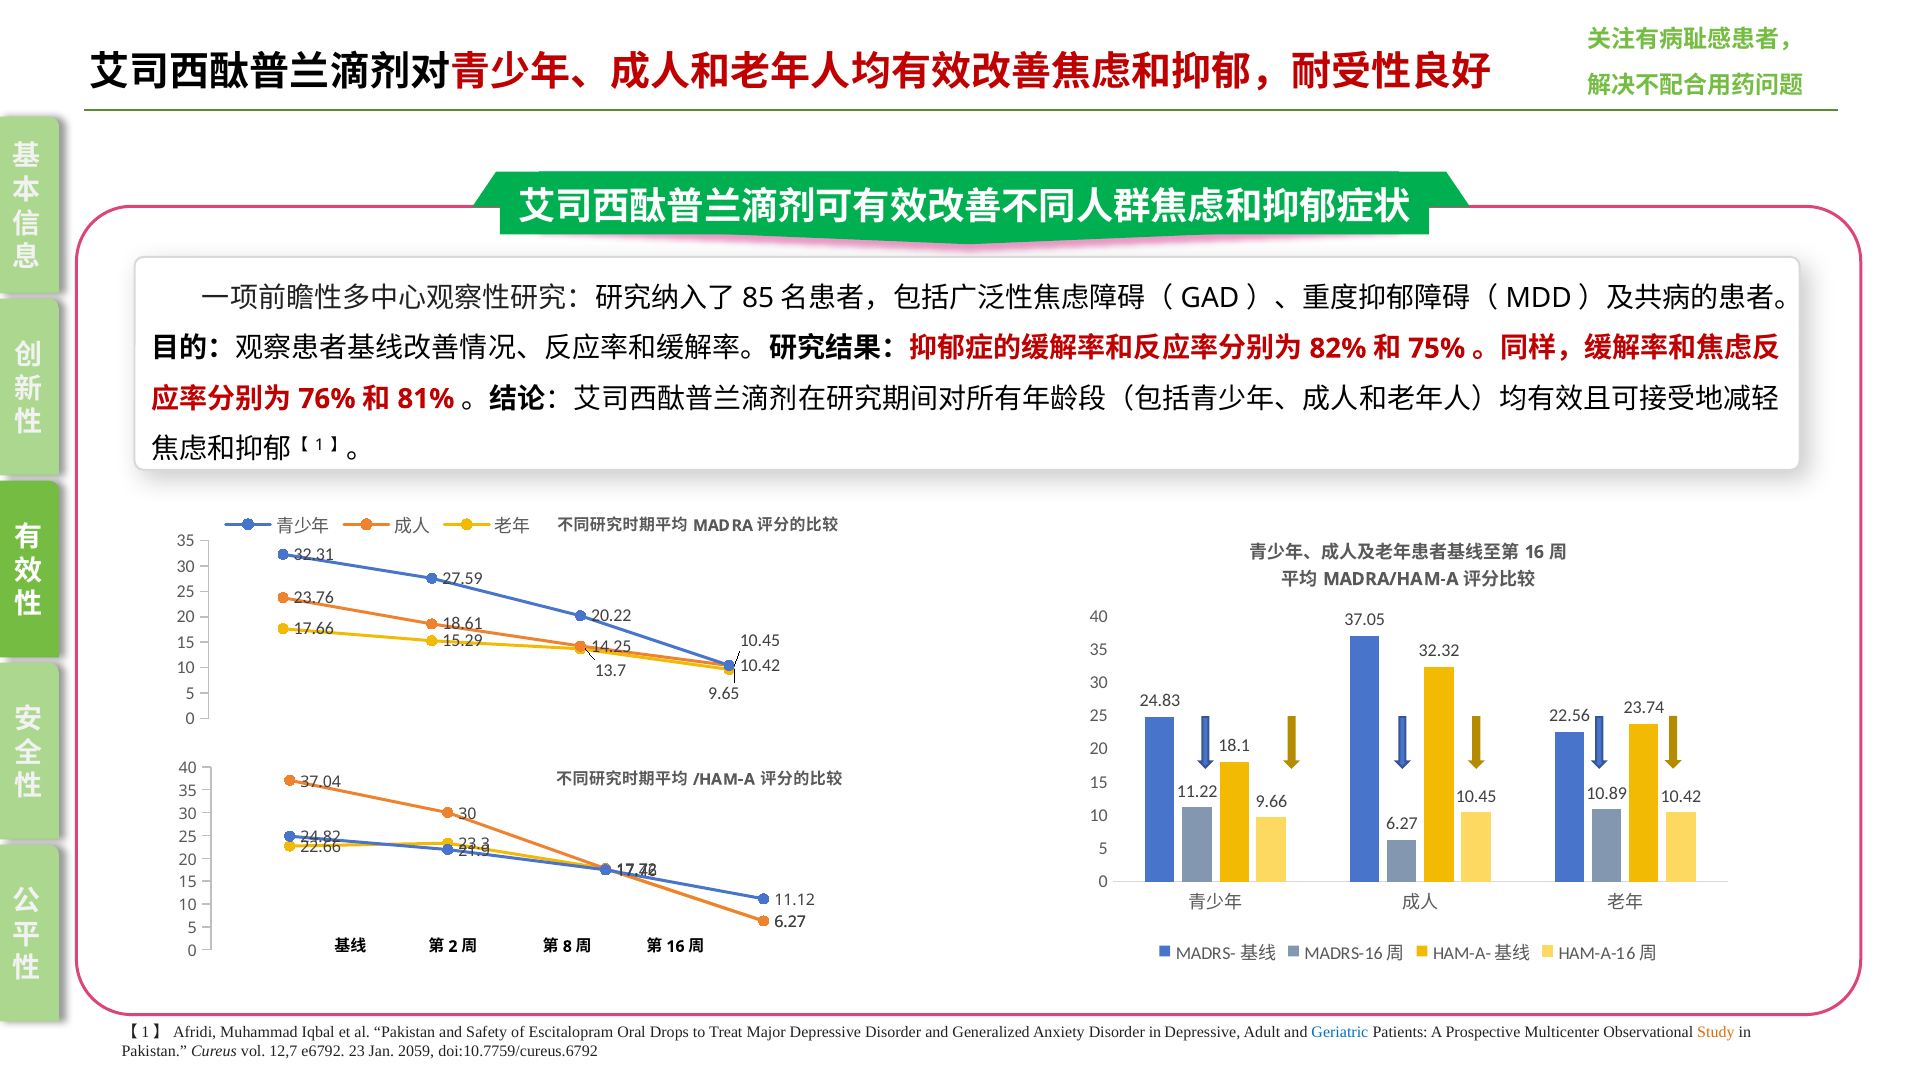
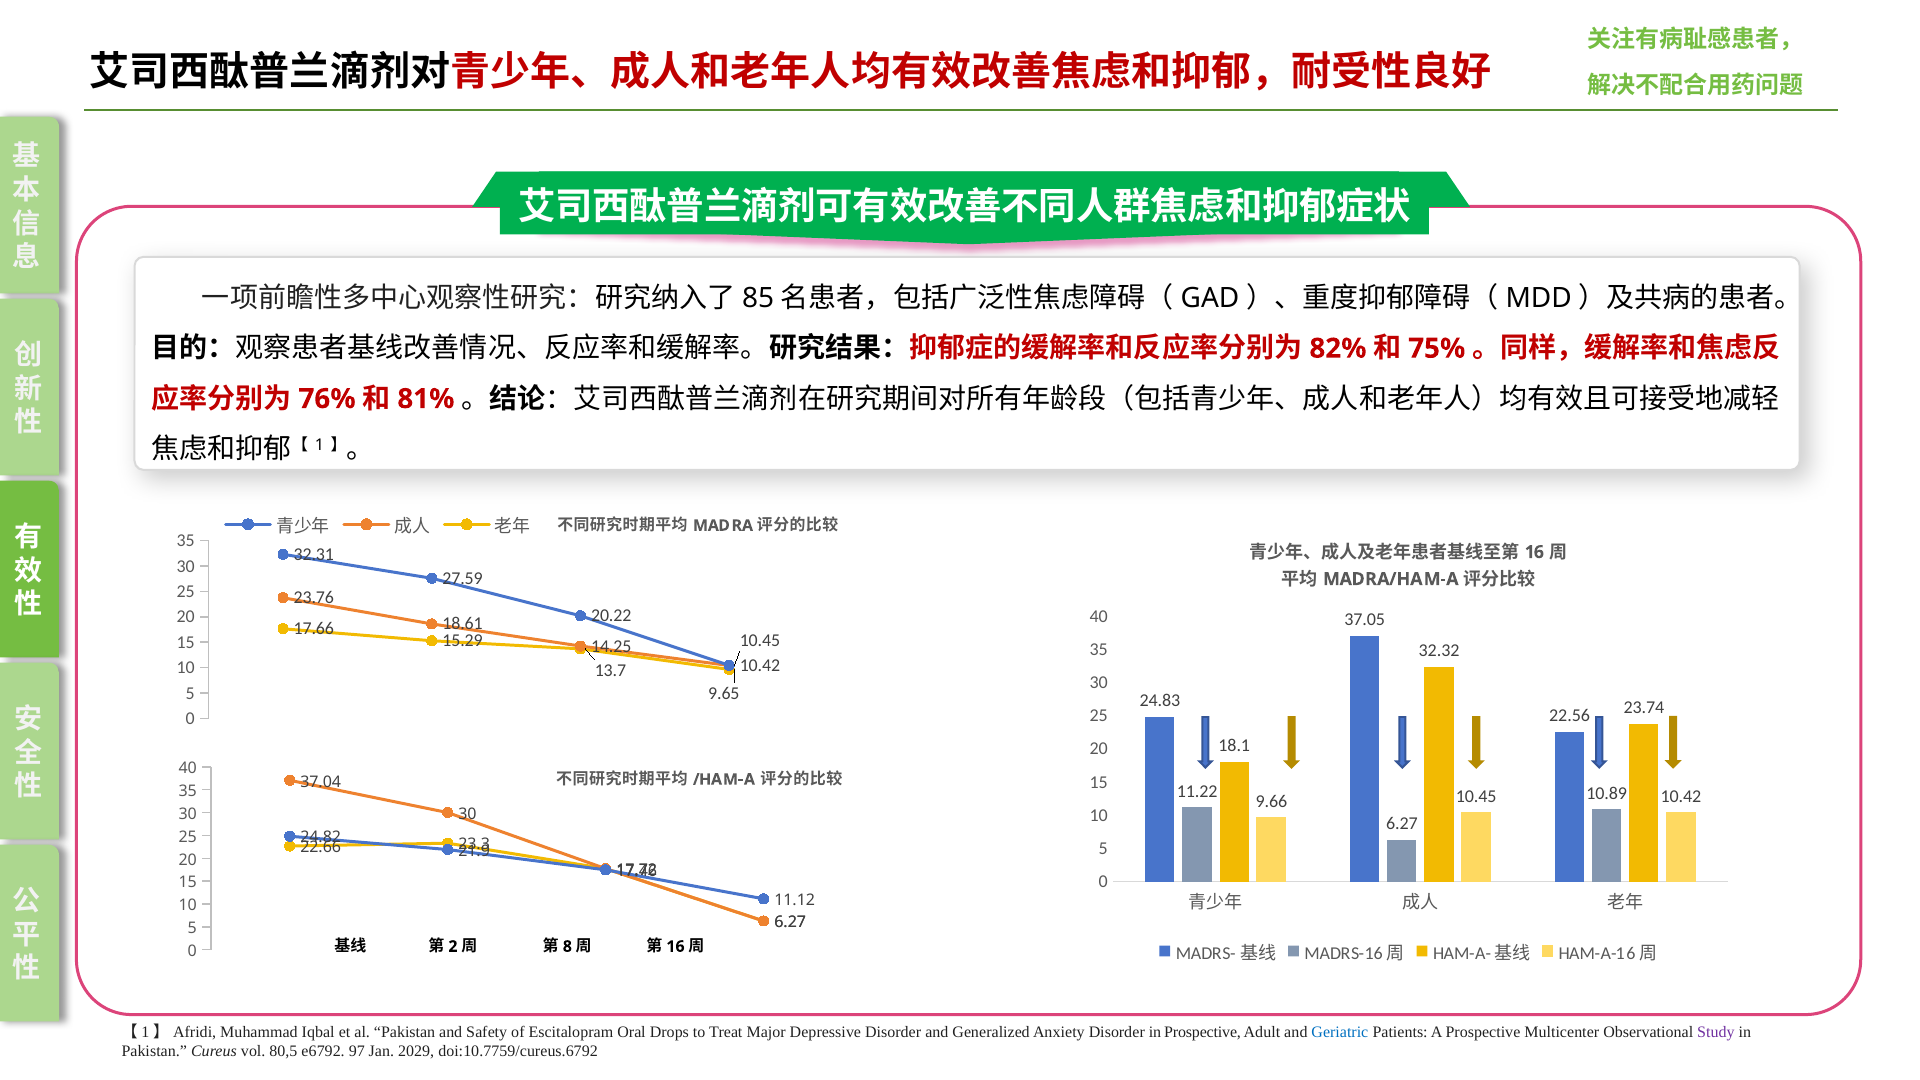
in Depressive: Depressive -> Prospective
Study colour: orange -> purple
12,7: 12,7 -> 80,5
23: 23 -> 97
2059: 2059 -> 2029
